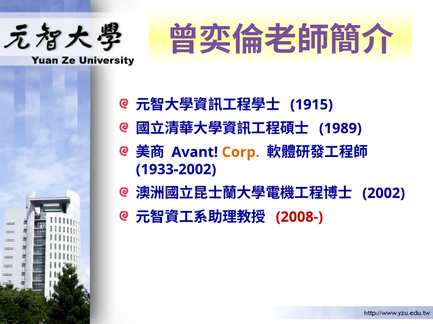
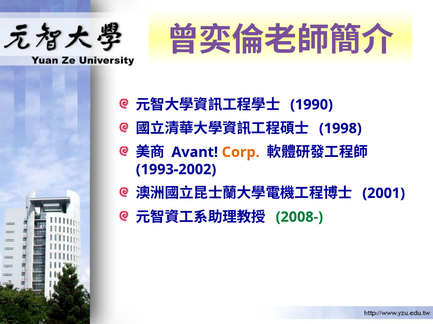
1915: 1915 -> 1990
1989: 1989 -> 1998
1933-2002: 1933-2002 -> 1993-2002
2002: 2002 -> 2001
2008- colour: red -> green
